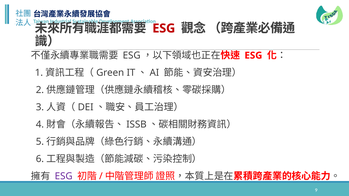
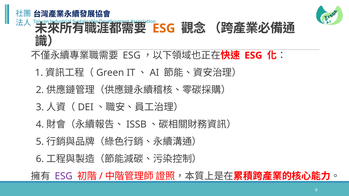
ESG at (164, 28) colour: red -> orange
